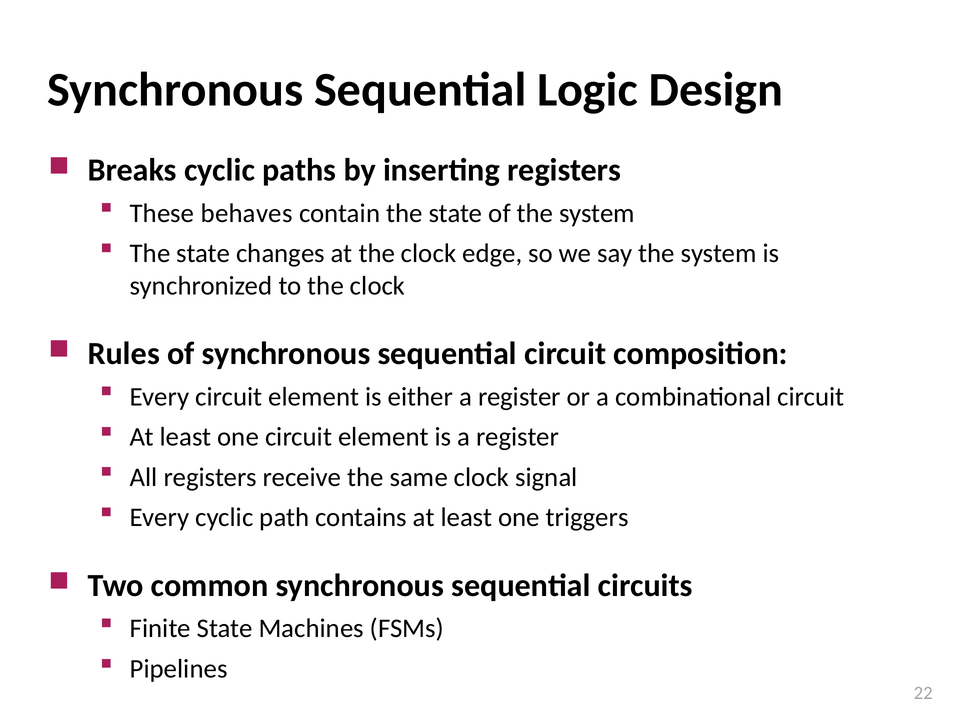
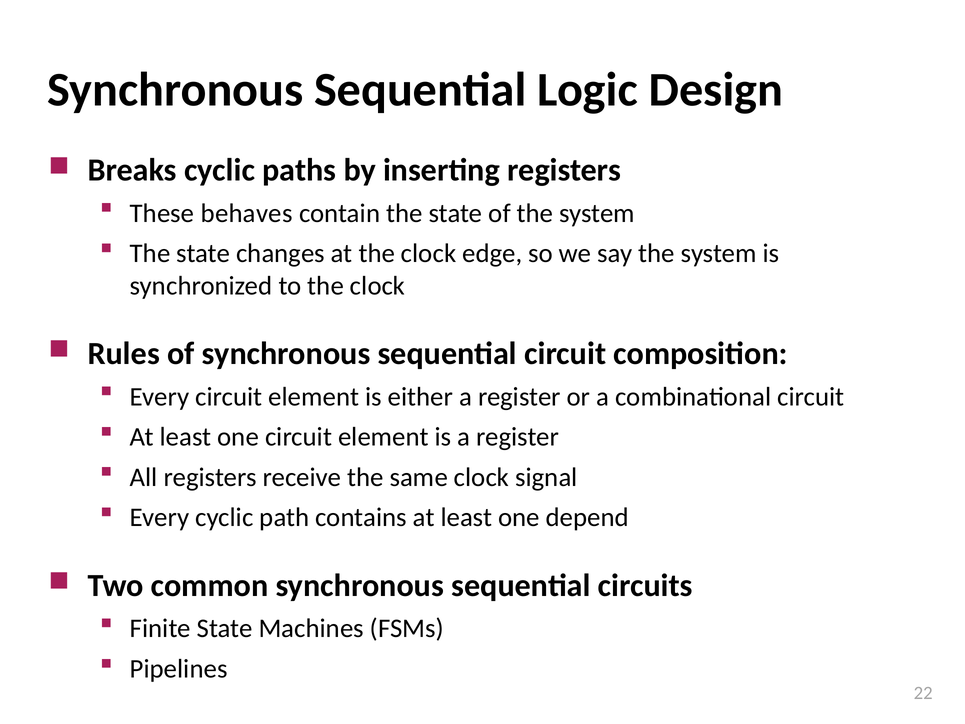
triggers: triggers -> depend
